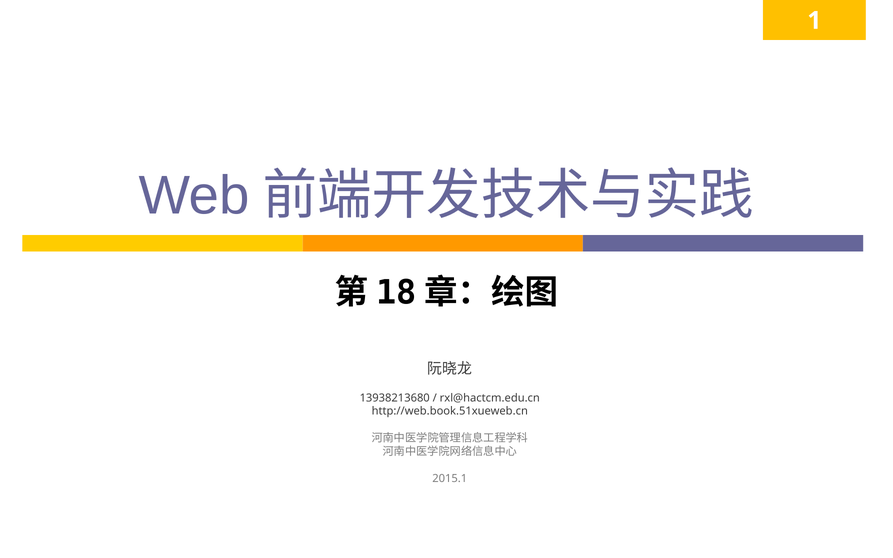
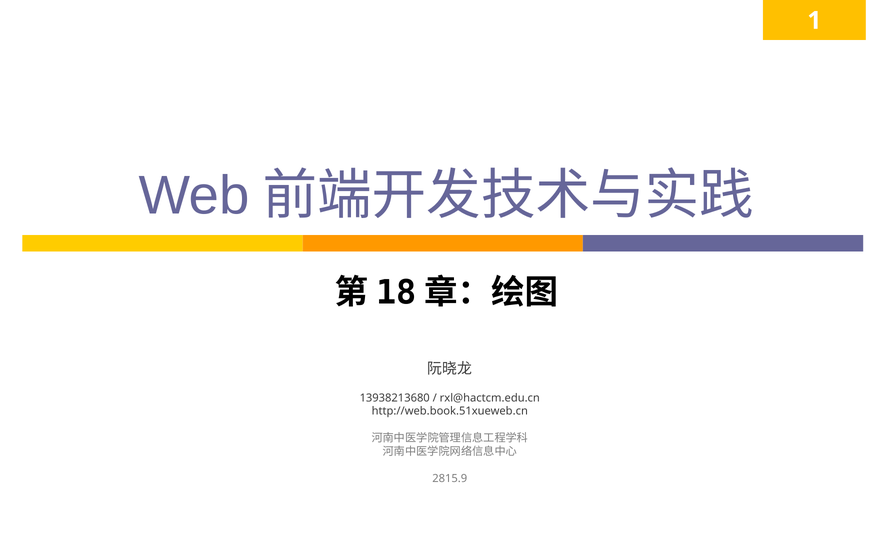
2015.1: 2015.1 -> 2815.9
